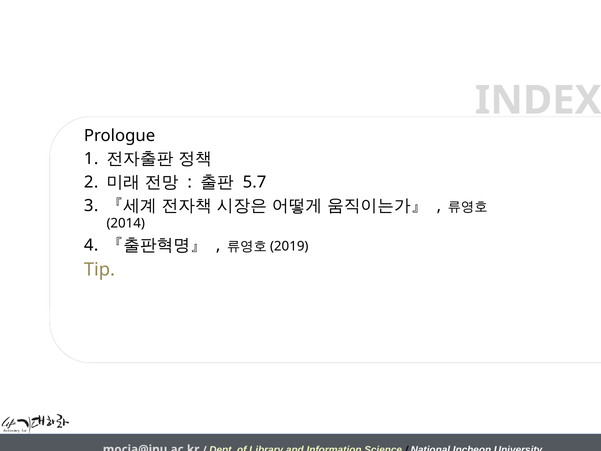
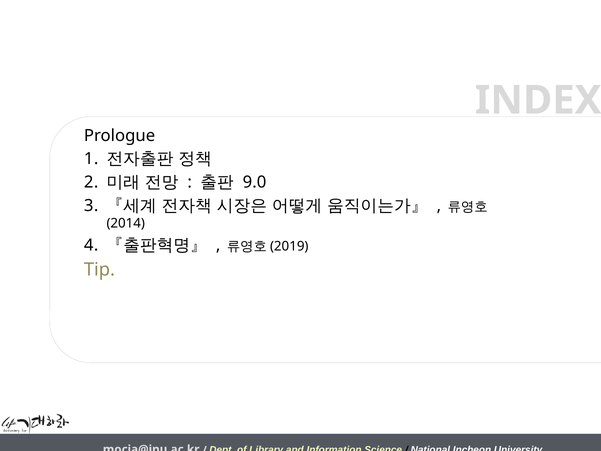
5.7: 5.7 -> 9.0
